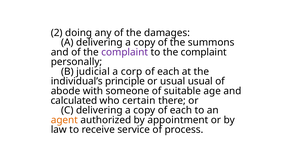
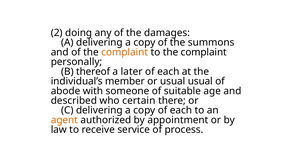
complaint at (125, 52) colour: purple -> orange
judicial: judicial -> thereof
corp: corp -> later
principle: principle -> member
calculated: calculated -> described
